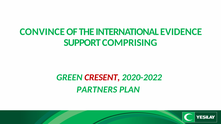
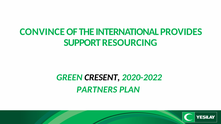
EVIDENCE: EVIDENCE -> PROVIDES
COMPRISING: COMPRISING -> RESOURCING
CRESENT colour: red -> black
